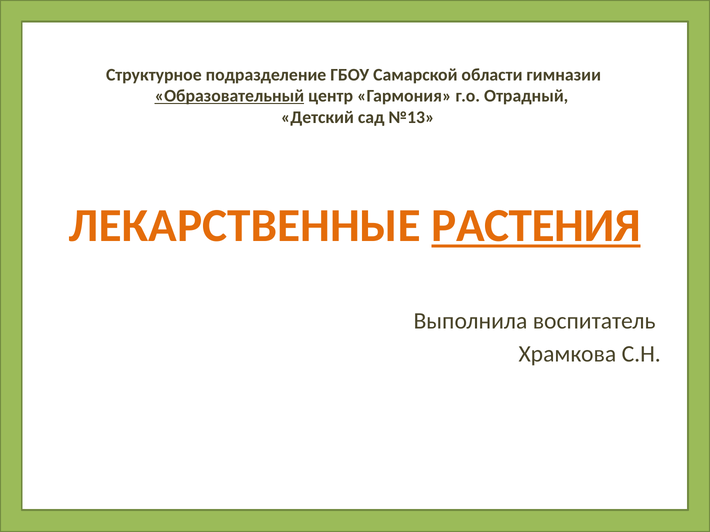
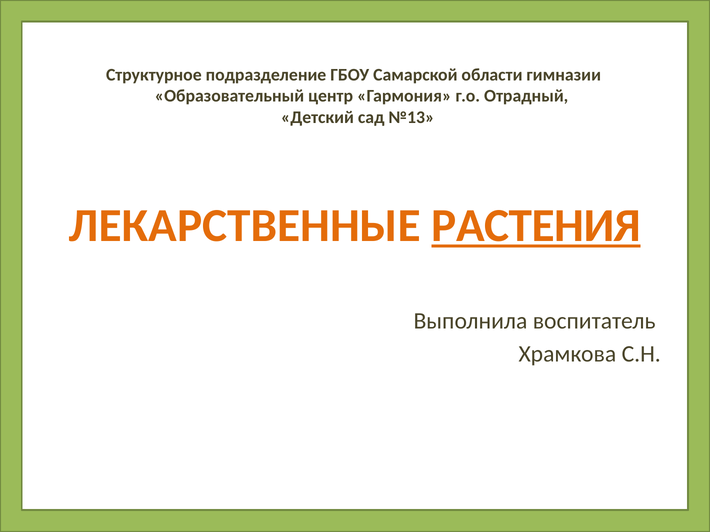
Образовательный underline: present -> none
